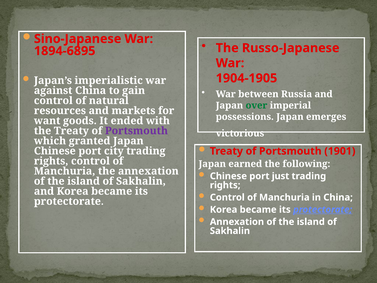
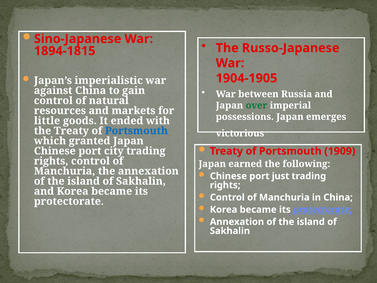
1894-6895: 1894-6895 -> 1894-1815
want: want -> little
Portsmouth at (136, 131) colour: purple -> blue
1901: 1901 -> 1909
